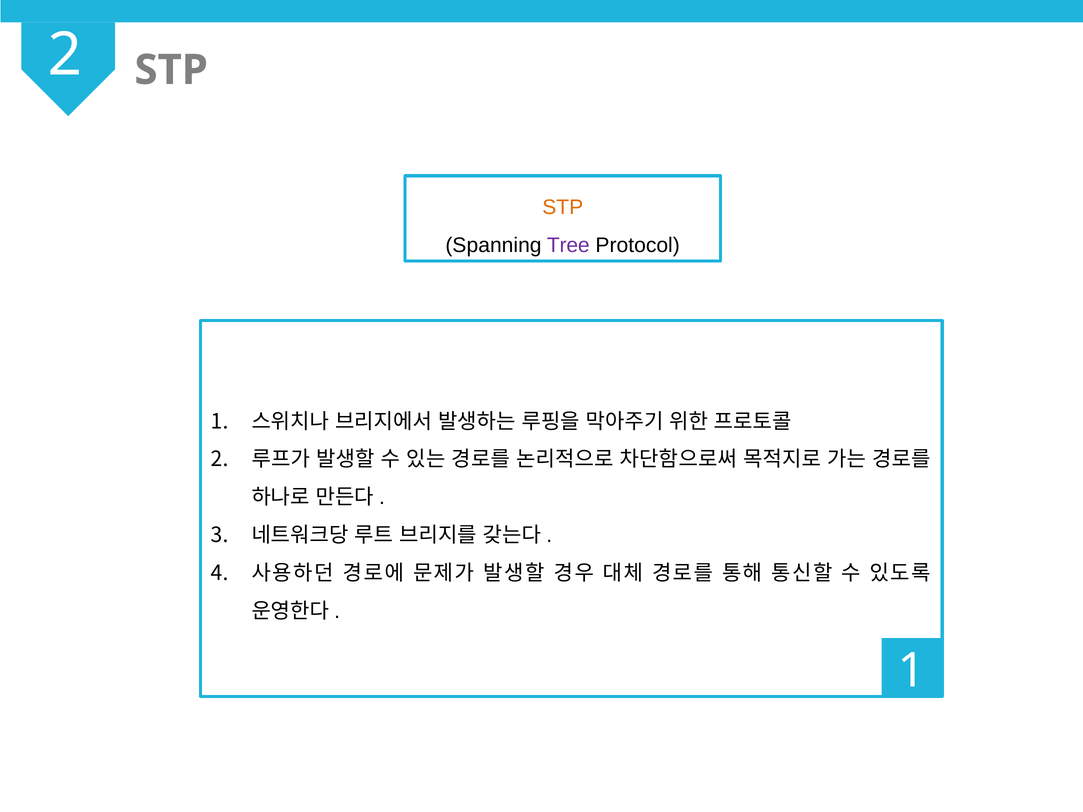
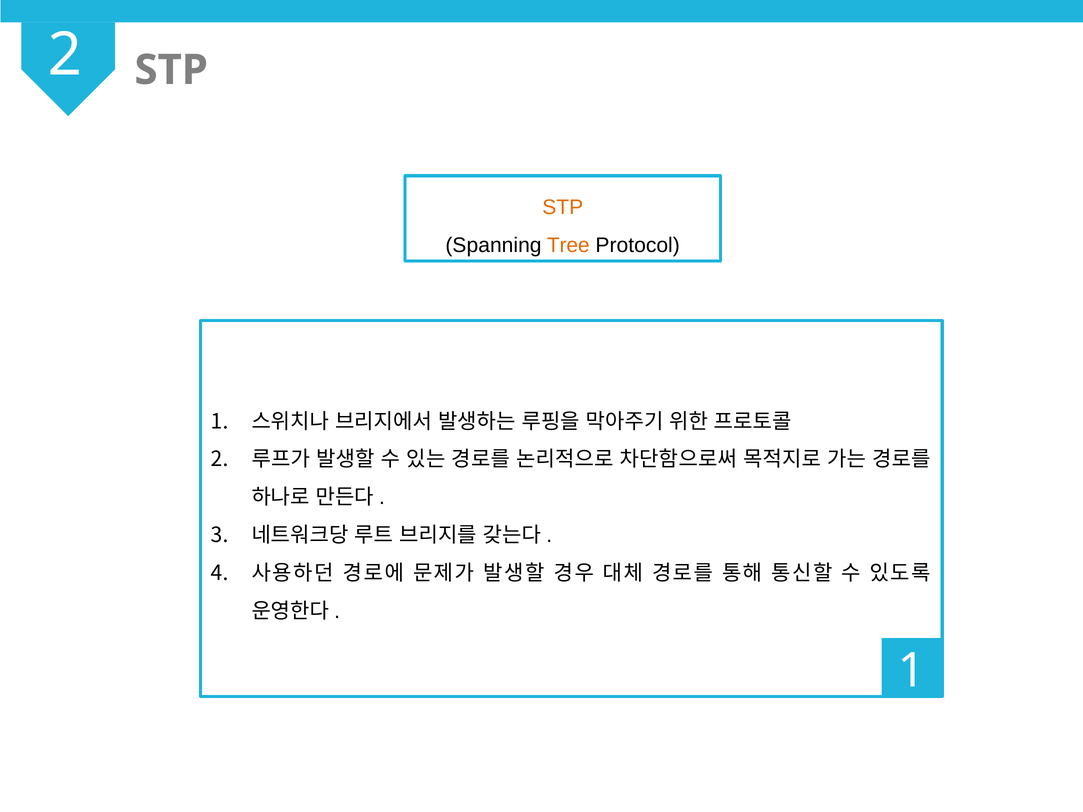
Tree colour: purple -> orange
